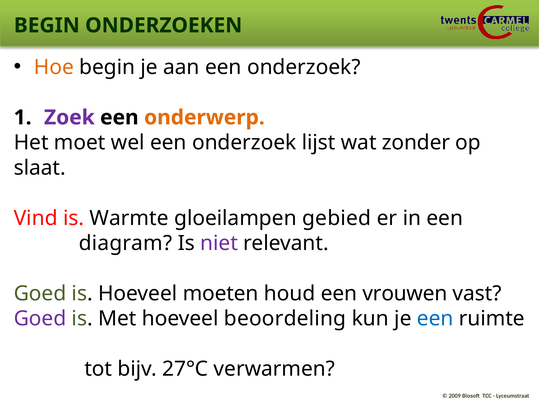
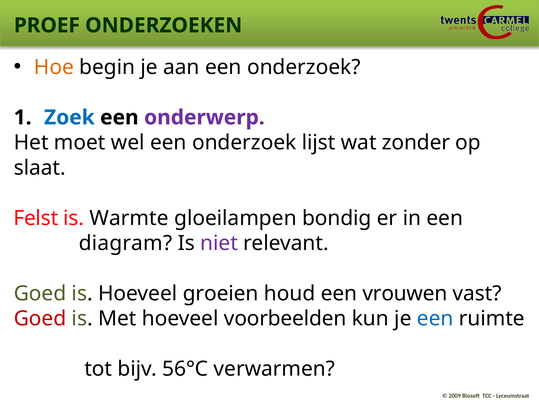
BEGIN at (47, 25): BEGIN -> PROEF
Zoek colour: purple -> blue
onderwerp colour: orange -> purple
Vind: Vind -> Felst
gebied: gebied -> bondig
moeten: moeten -> groeien
Goed at (40, 319) colour: purple -> red
beoordeling: beoordeling -> voorbeelden
27°C: 27°C -> 56°C
